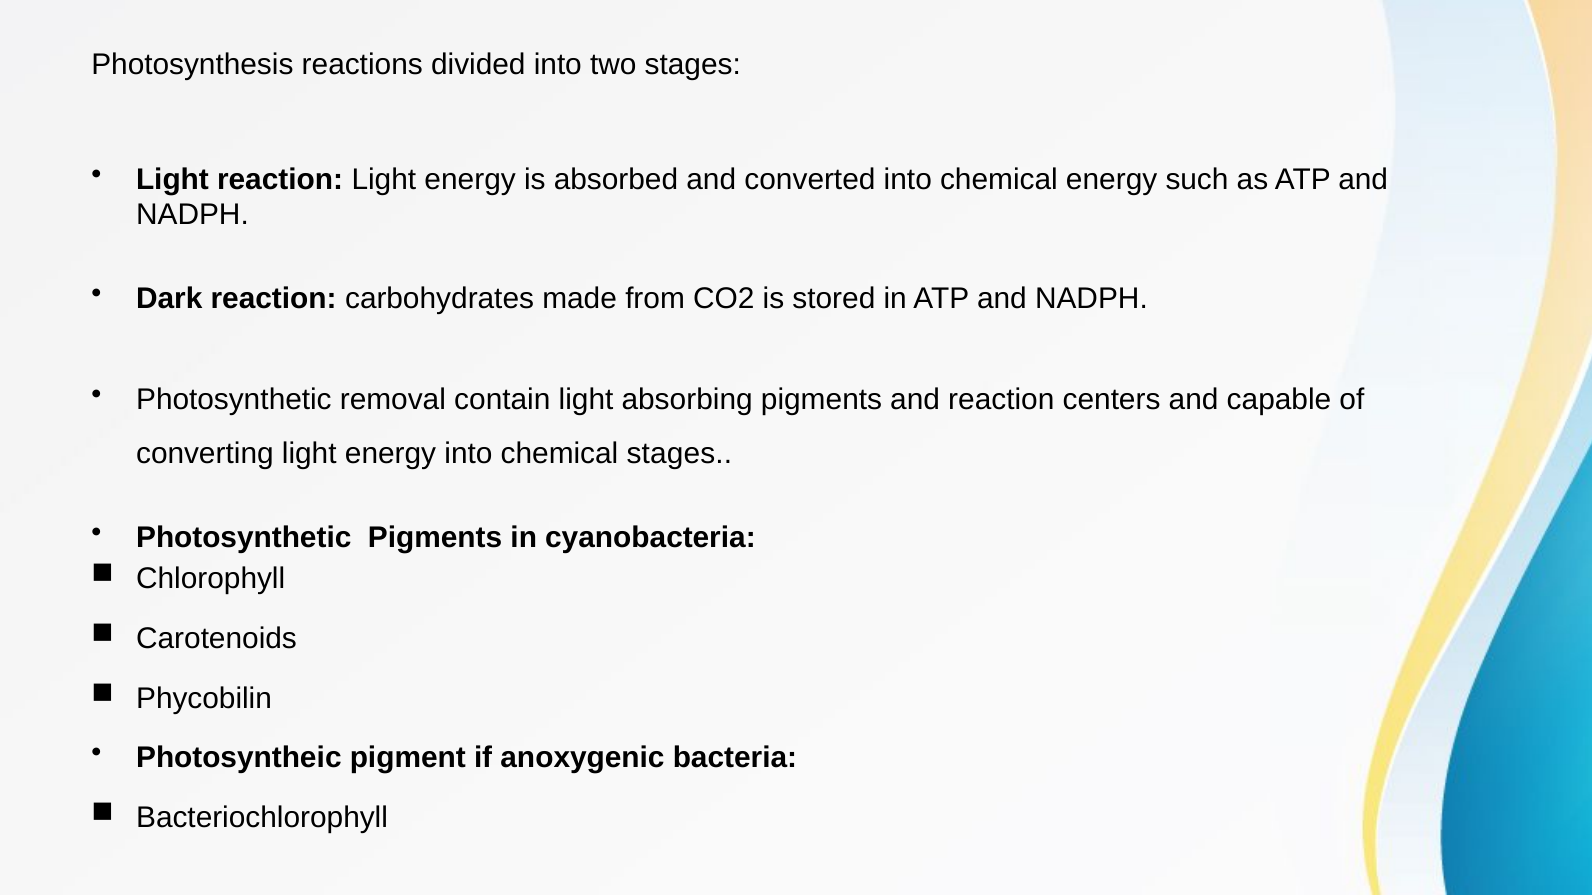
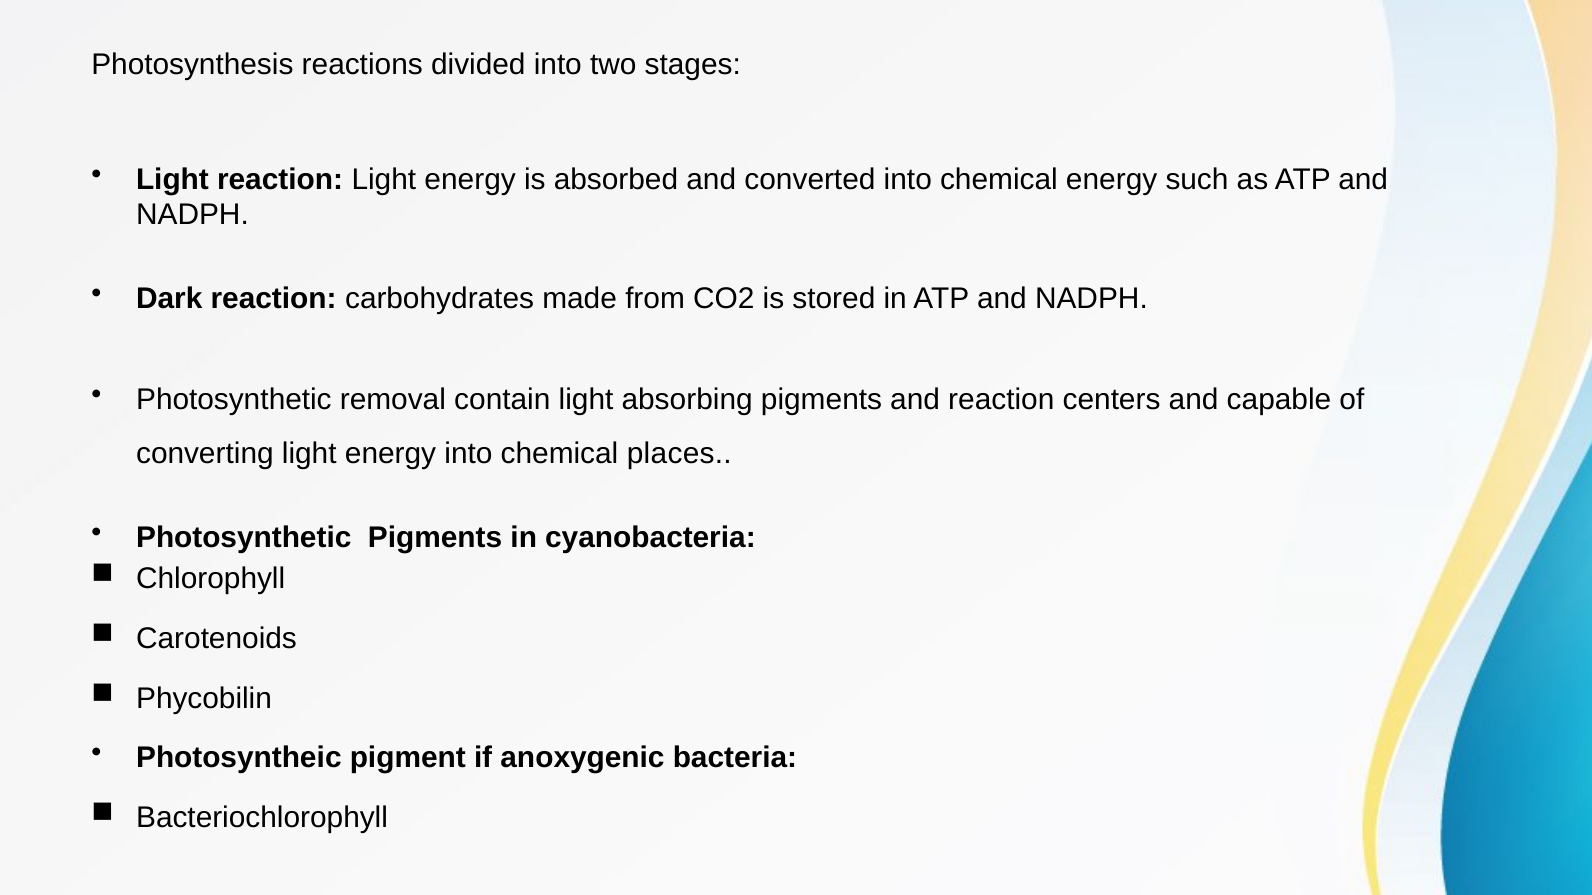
chemical stages: stages -> places
